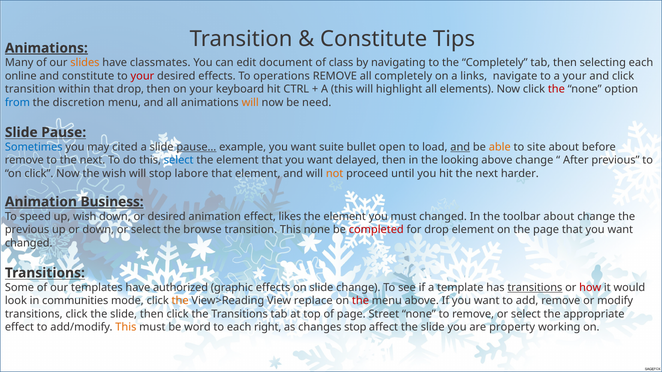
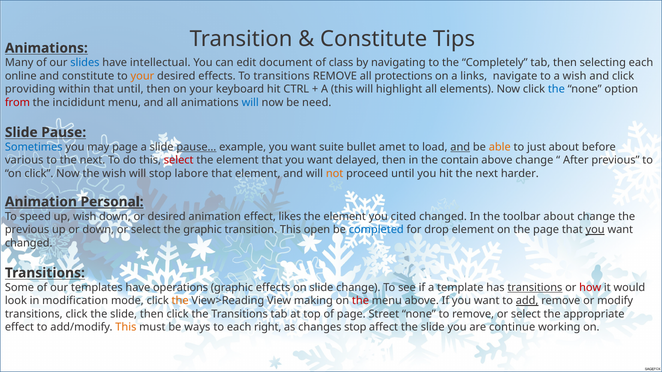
Animations at (46, 48) underline: present -> none
slides colour: orange -> blue
classmates: classmates -> intellectual
your at (142, 76) colour: red -> orange
To operations: operations -> transitions
all completely: completely -> protections
a your: your -> wish
transition at (30, 89): transition -> providing
that drop: drop -> until
the at (556, 89) colour: red -> blue
from colour: blue -> red
discretion: discretion -> incididunt
will at (250, 103) colour: orange -> blue
may cited: cited -> page
open: open -> amet
site: site -> just
remove at (24, 160): remove -> various
select at (179, 160) colour: blue -> red
looking: looking -> contain
Business: Business -> Personal
you must: must -> cited
the browse: browse -> graphic
This none: none -> open
completed colour: red -> blue
you at (595, 230) underline: none -> present
authorized: authorized -> operations
communities: communities -> modification
replace: replace -> making
add underline: none -> present
word: word -> ways
property: property -> continue
